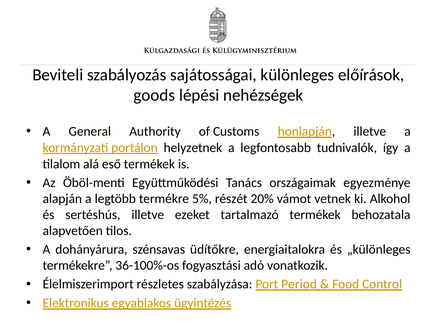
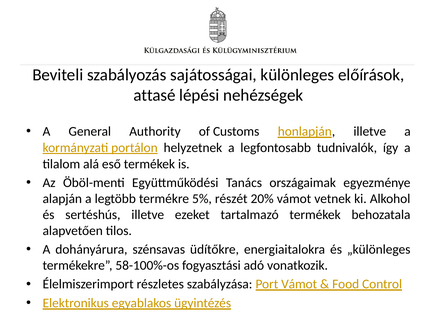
goods: goods -> attasé
36-100%-os: 36-100%-os -> 58-100%-os
Port Period: Period -> Vámot
